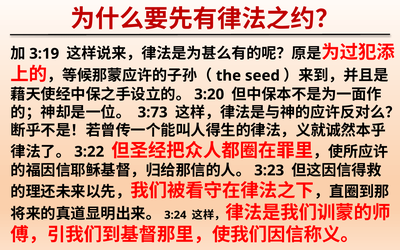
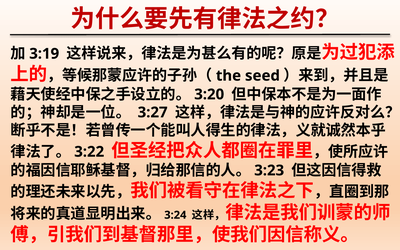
3:73: 3:73 -> 3:27
